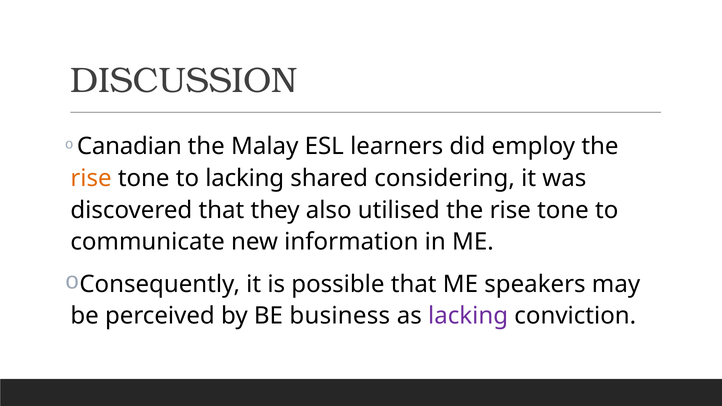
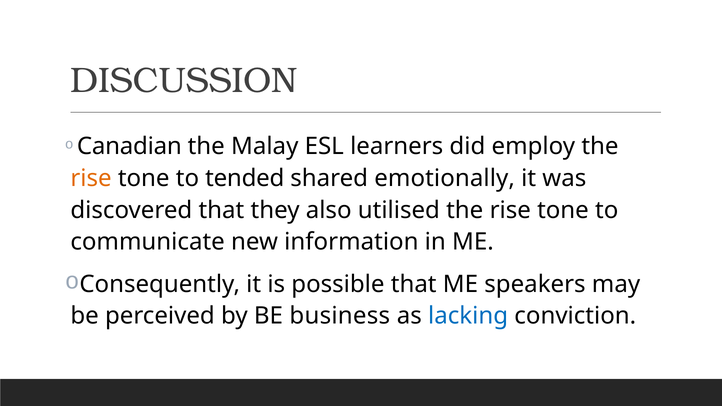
to lacking: lacking -> tended
considering: considering -> emotionally
lacking at (468, 316) colour: purple -> blue
